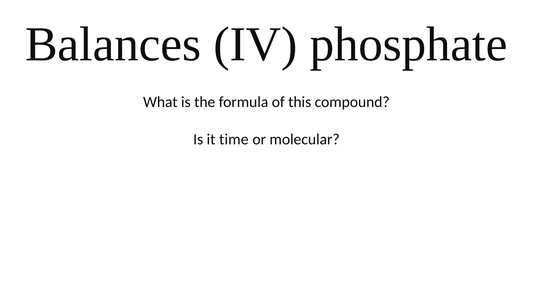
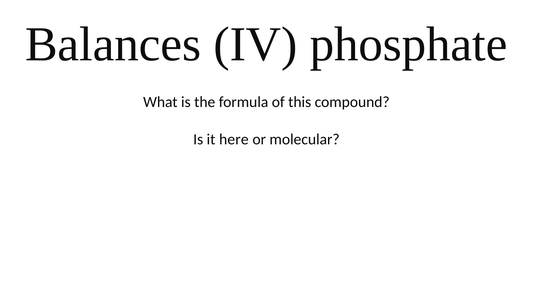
time: time -> here
